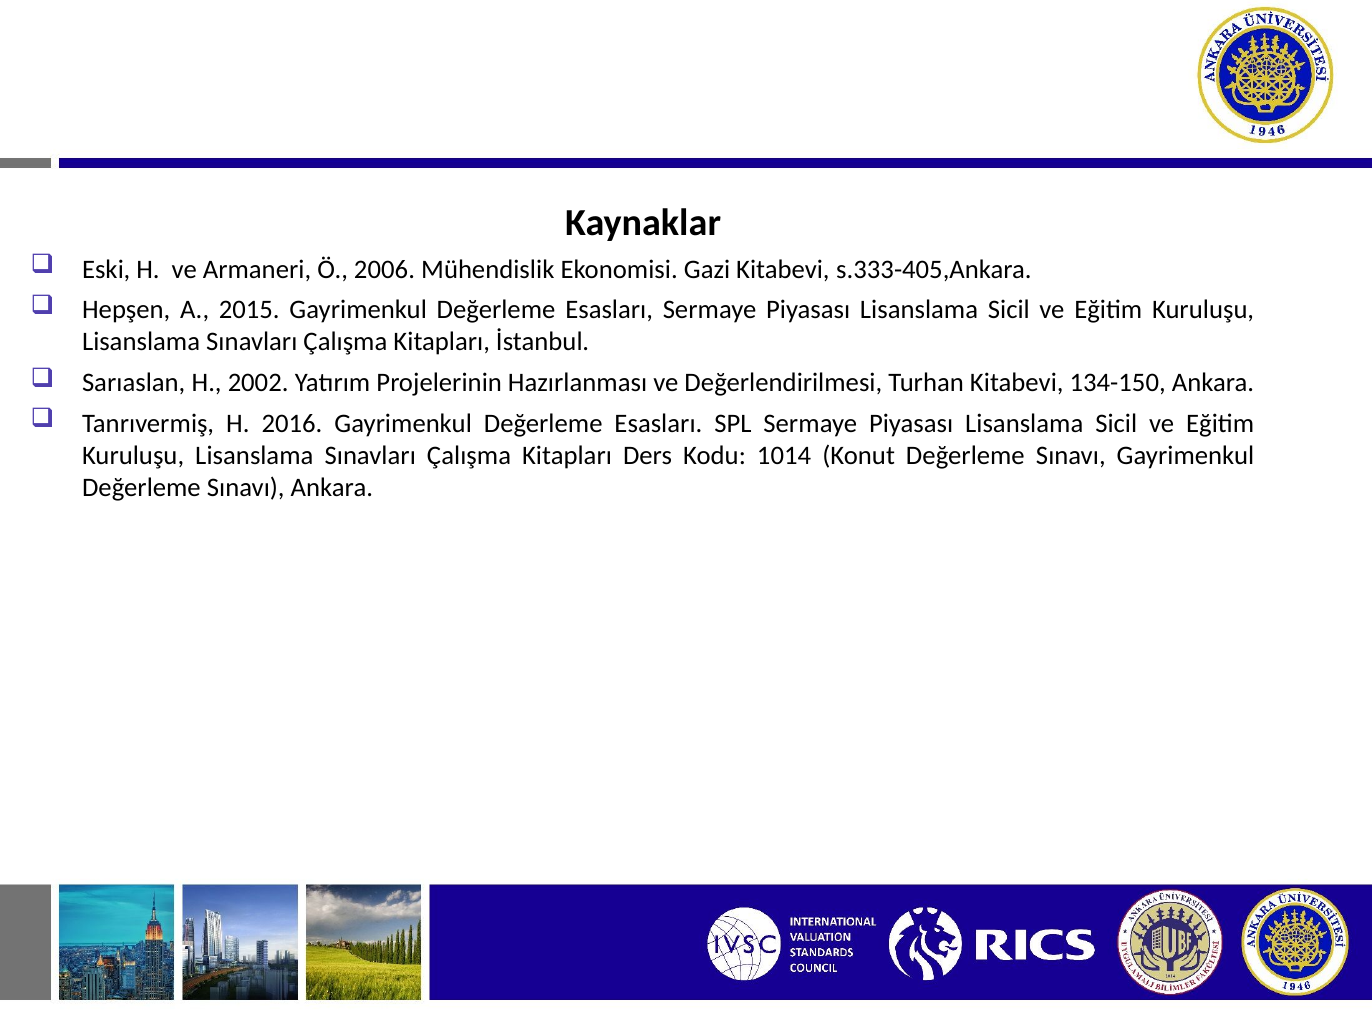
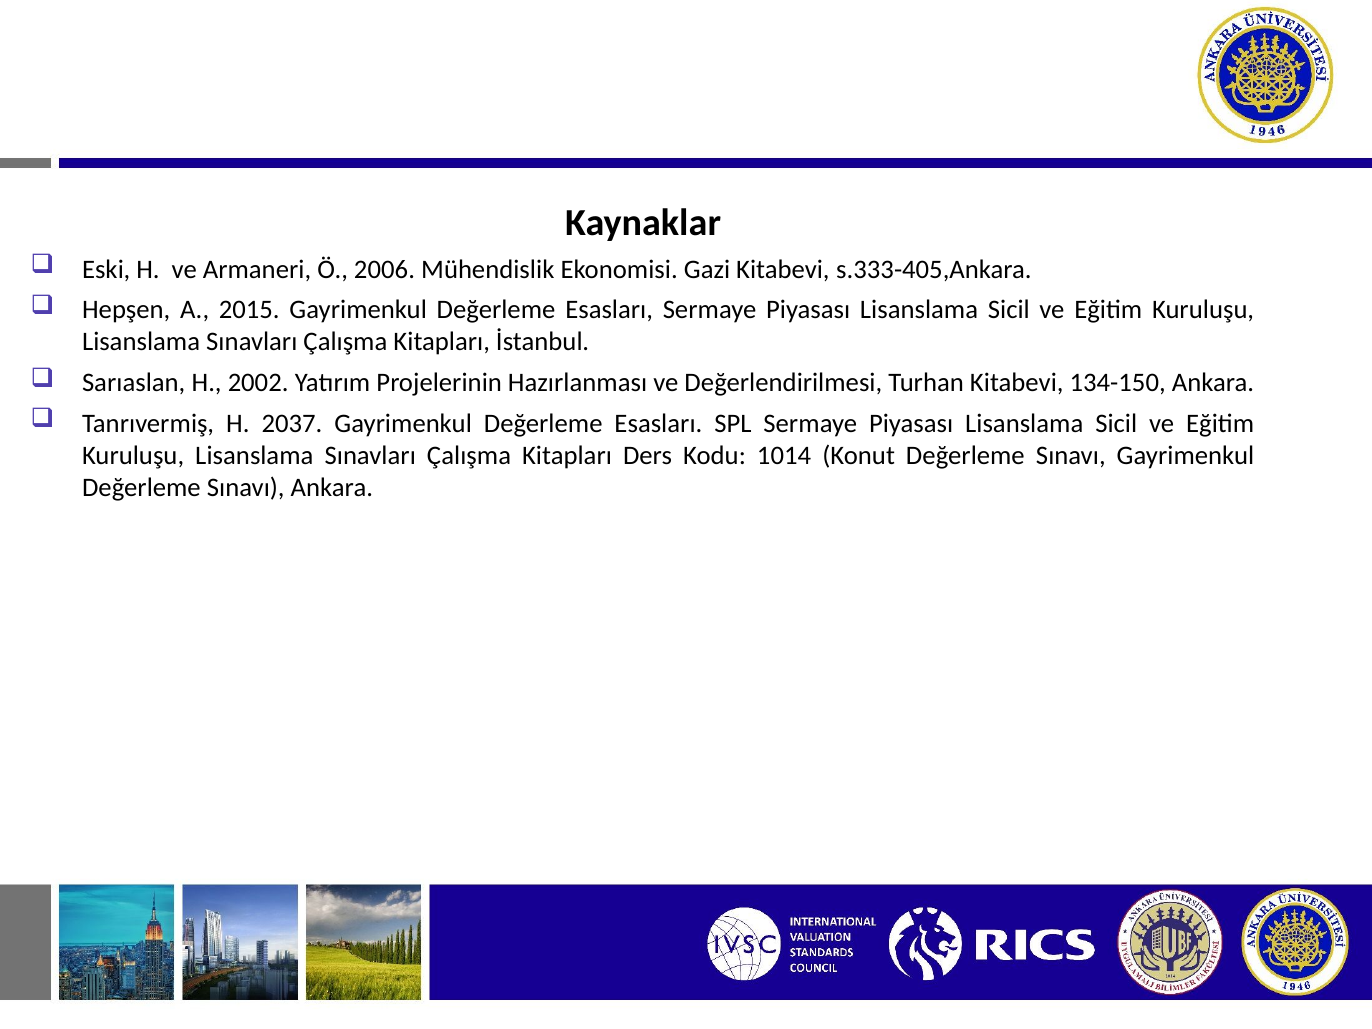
2016: 2016 -> 2037
